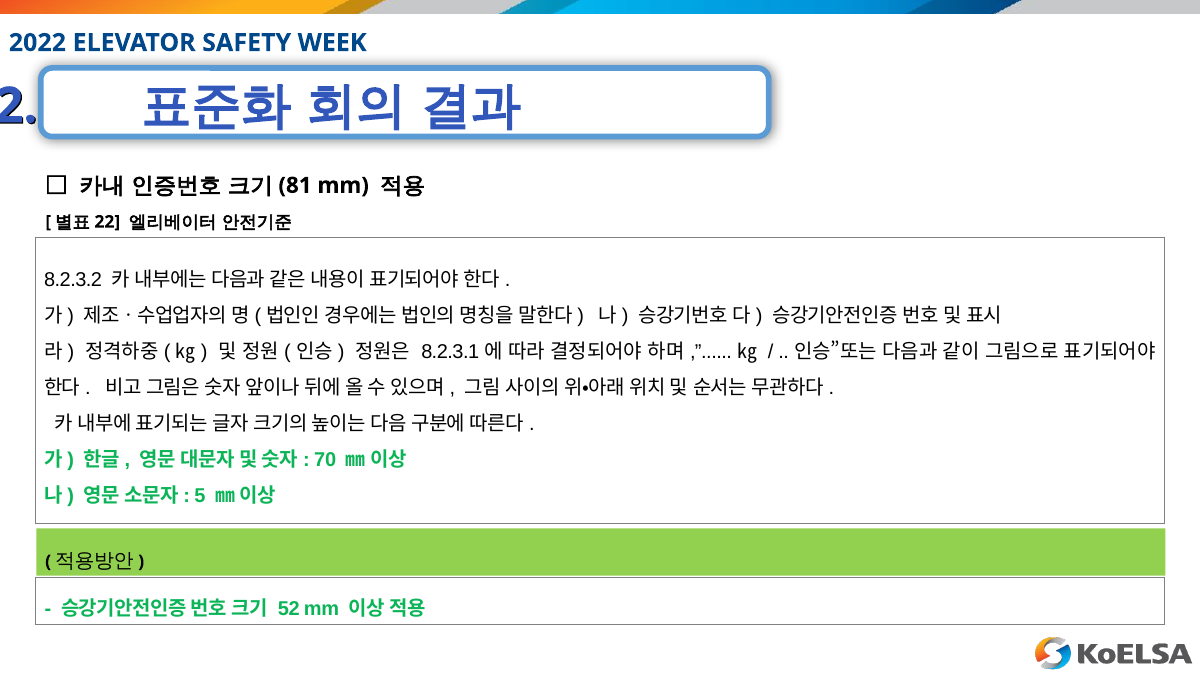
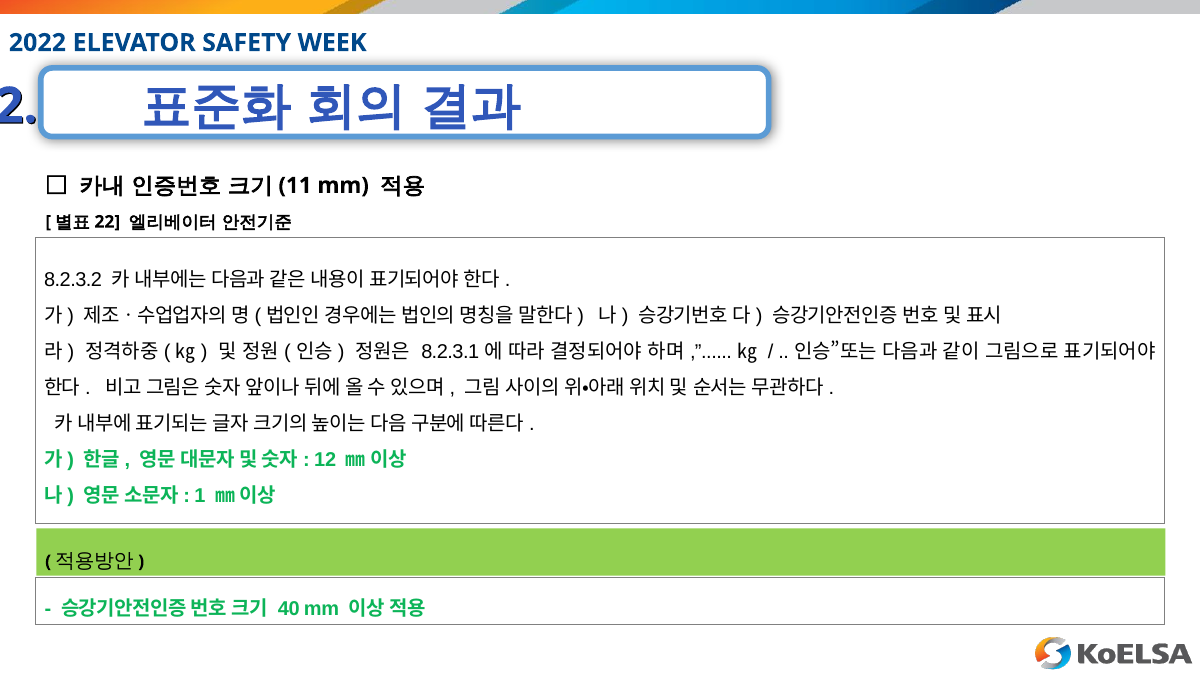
81: 81 -> 11
70: 70 -> 12
5: 5 -> 1
52: 52 -> 40
